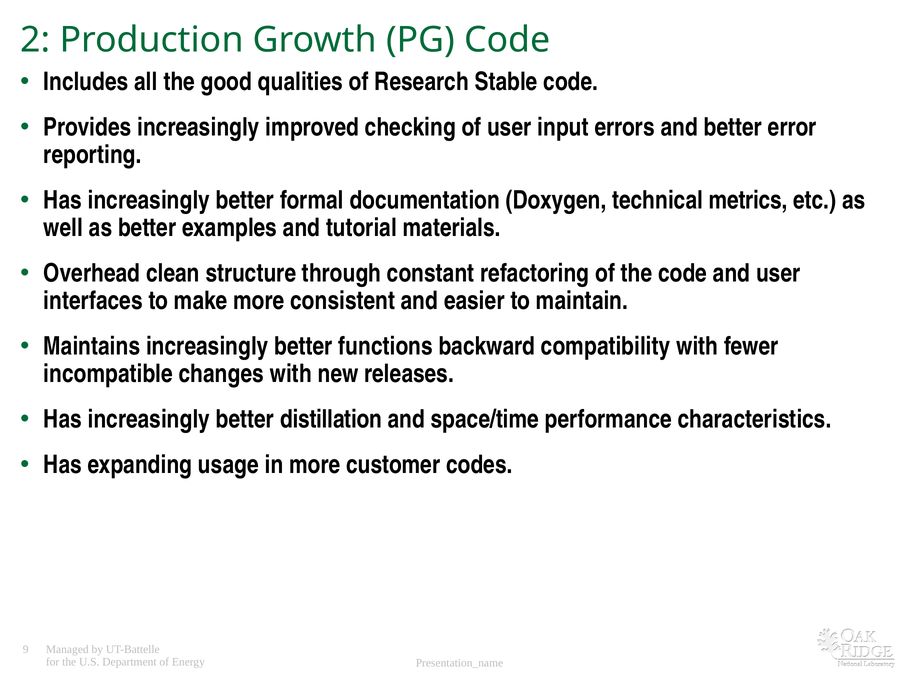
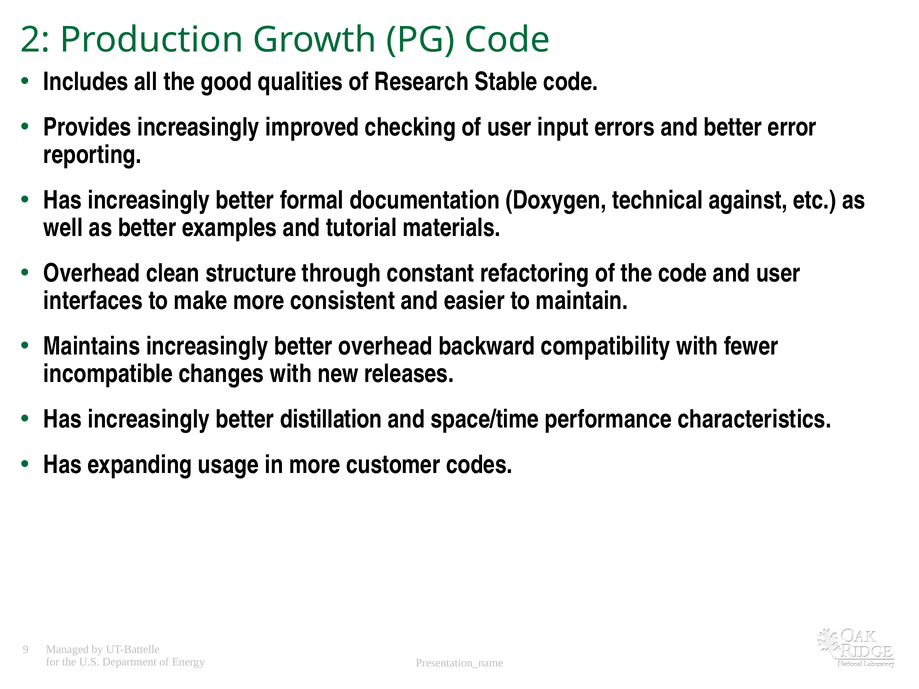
metrics: metrics -> against
better functions: functions -> overhead
